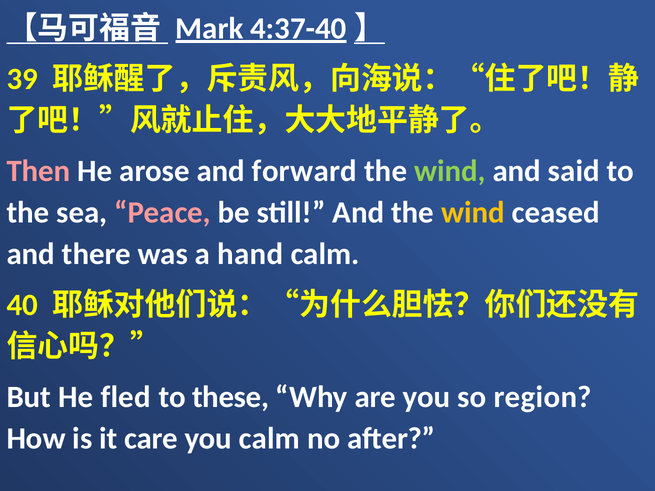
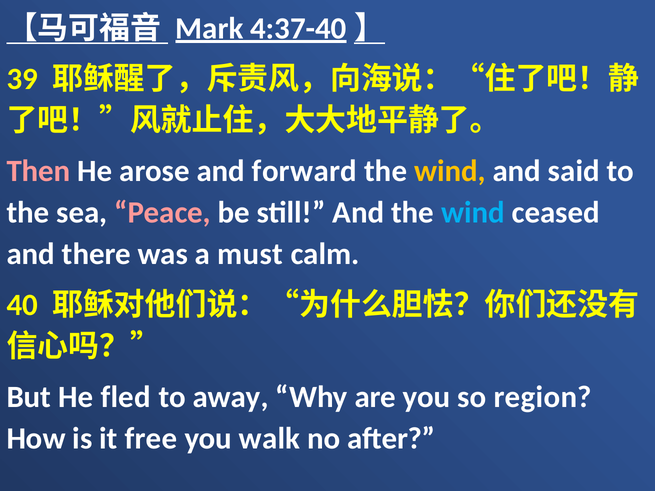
wind at (450, 171) colour: light green -> yellow
wind at (473, 213) colour: yellow -> light blue
hand: hand -> must
these: these -> away
care: care -> free
you calm: calm -> walk
